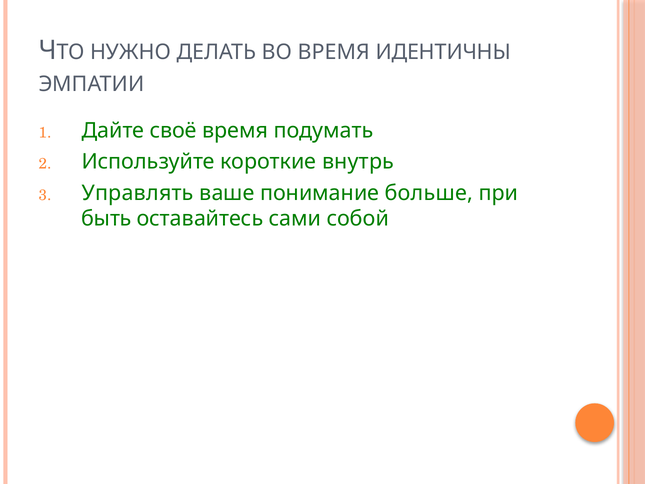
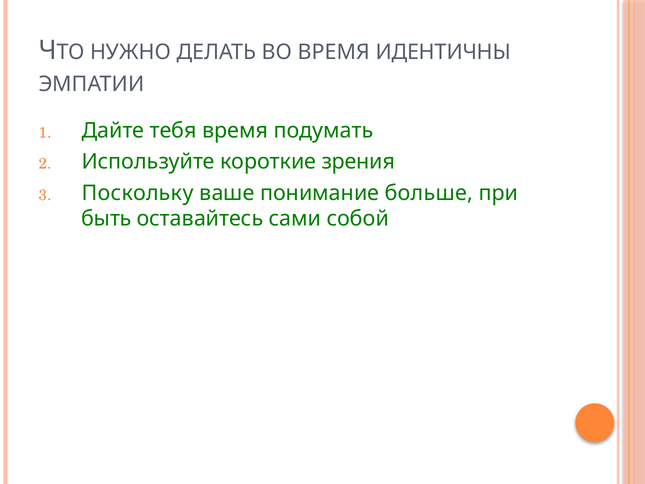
своё: своё -> тебя
внутрь: внутрь -> зрения
Управлять: Управлять -> Поскольку
